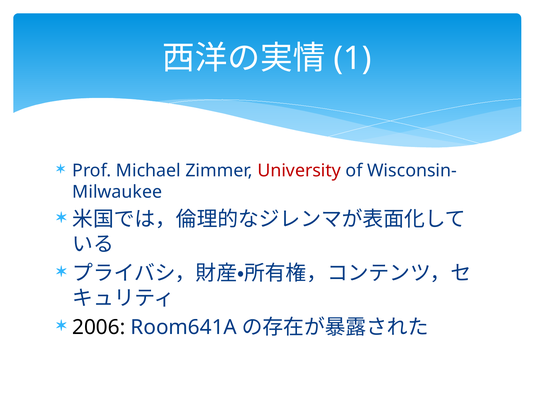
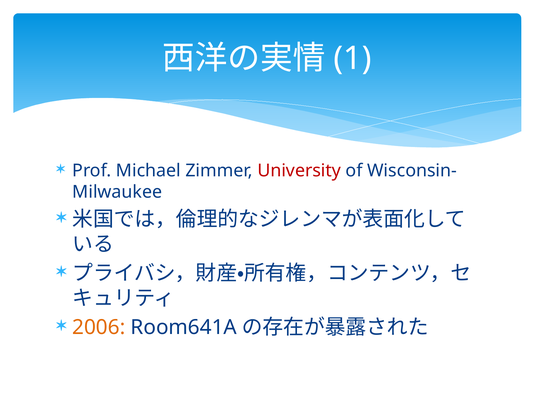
2006 colour: black -> orange
